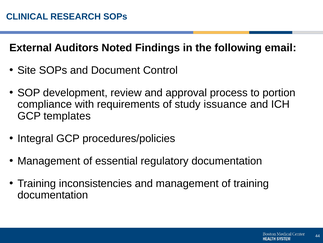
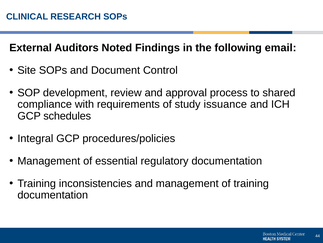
portion: portion -> shared
templates: templates -> schedules
